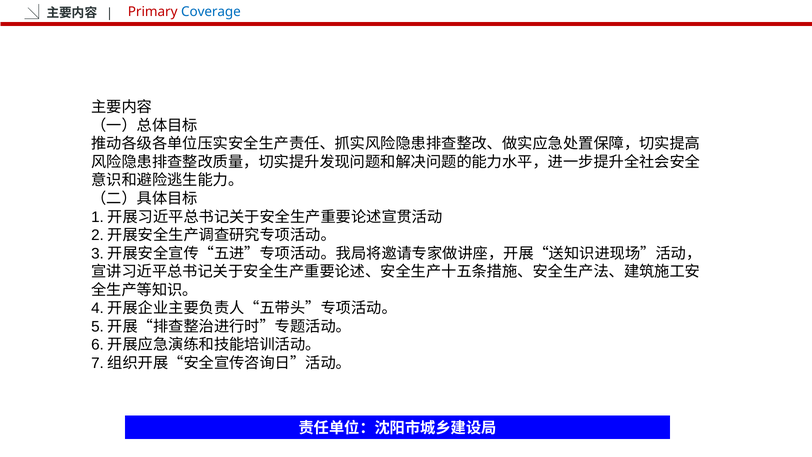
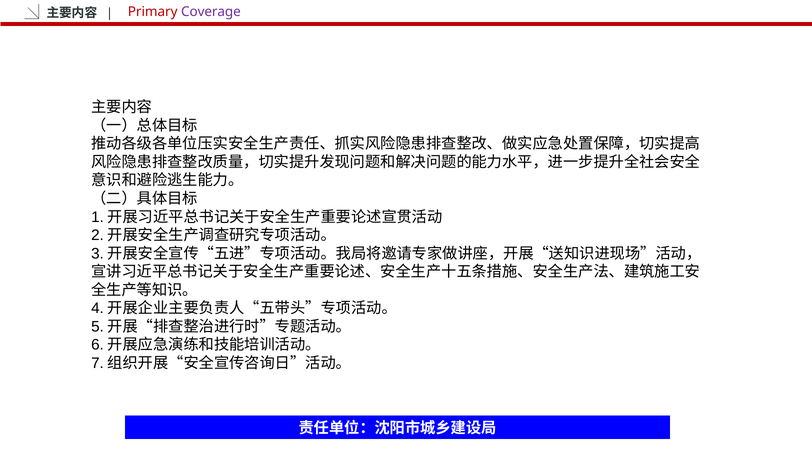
Coverage colour: blue -> purple
